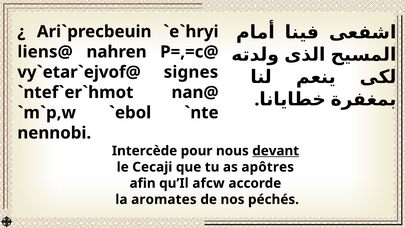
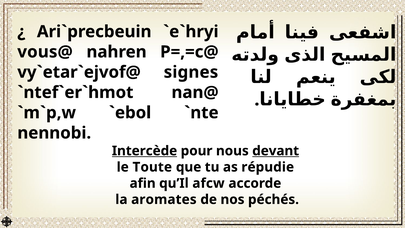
liens@: liens@ -> vous@
Intercède underline: none -> present
Cecaji: Cecaji -> Toute
apôtres: apôtres -> répudie
